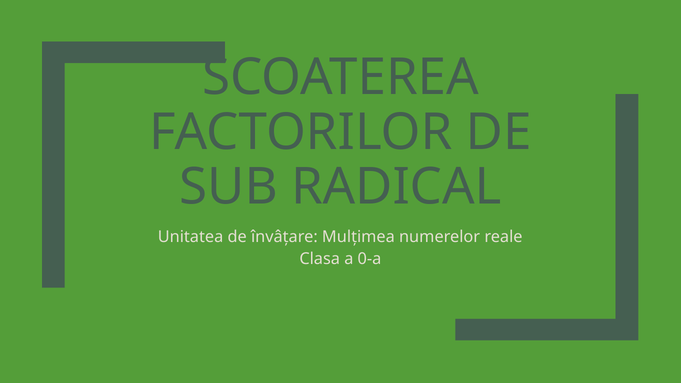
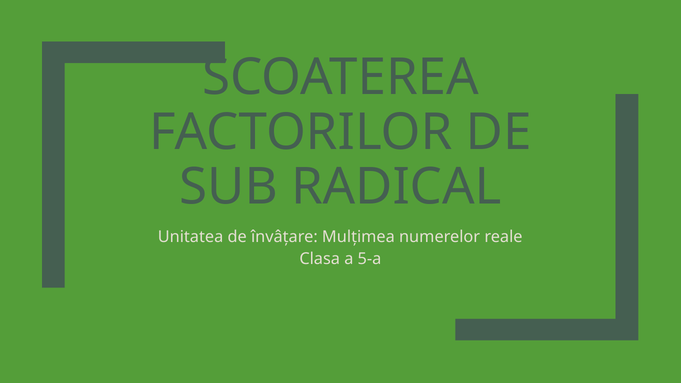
0-a: 0-a -> 5-a
